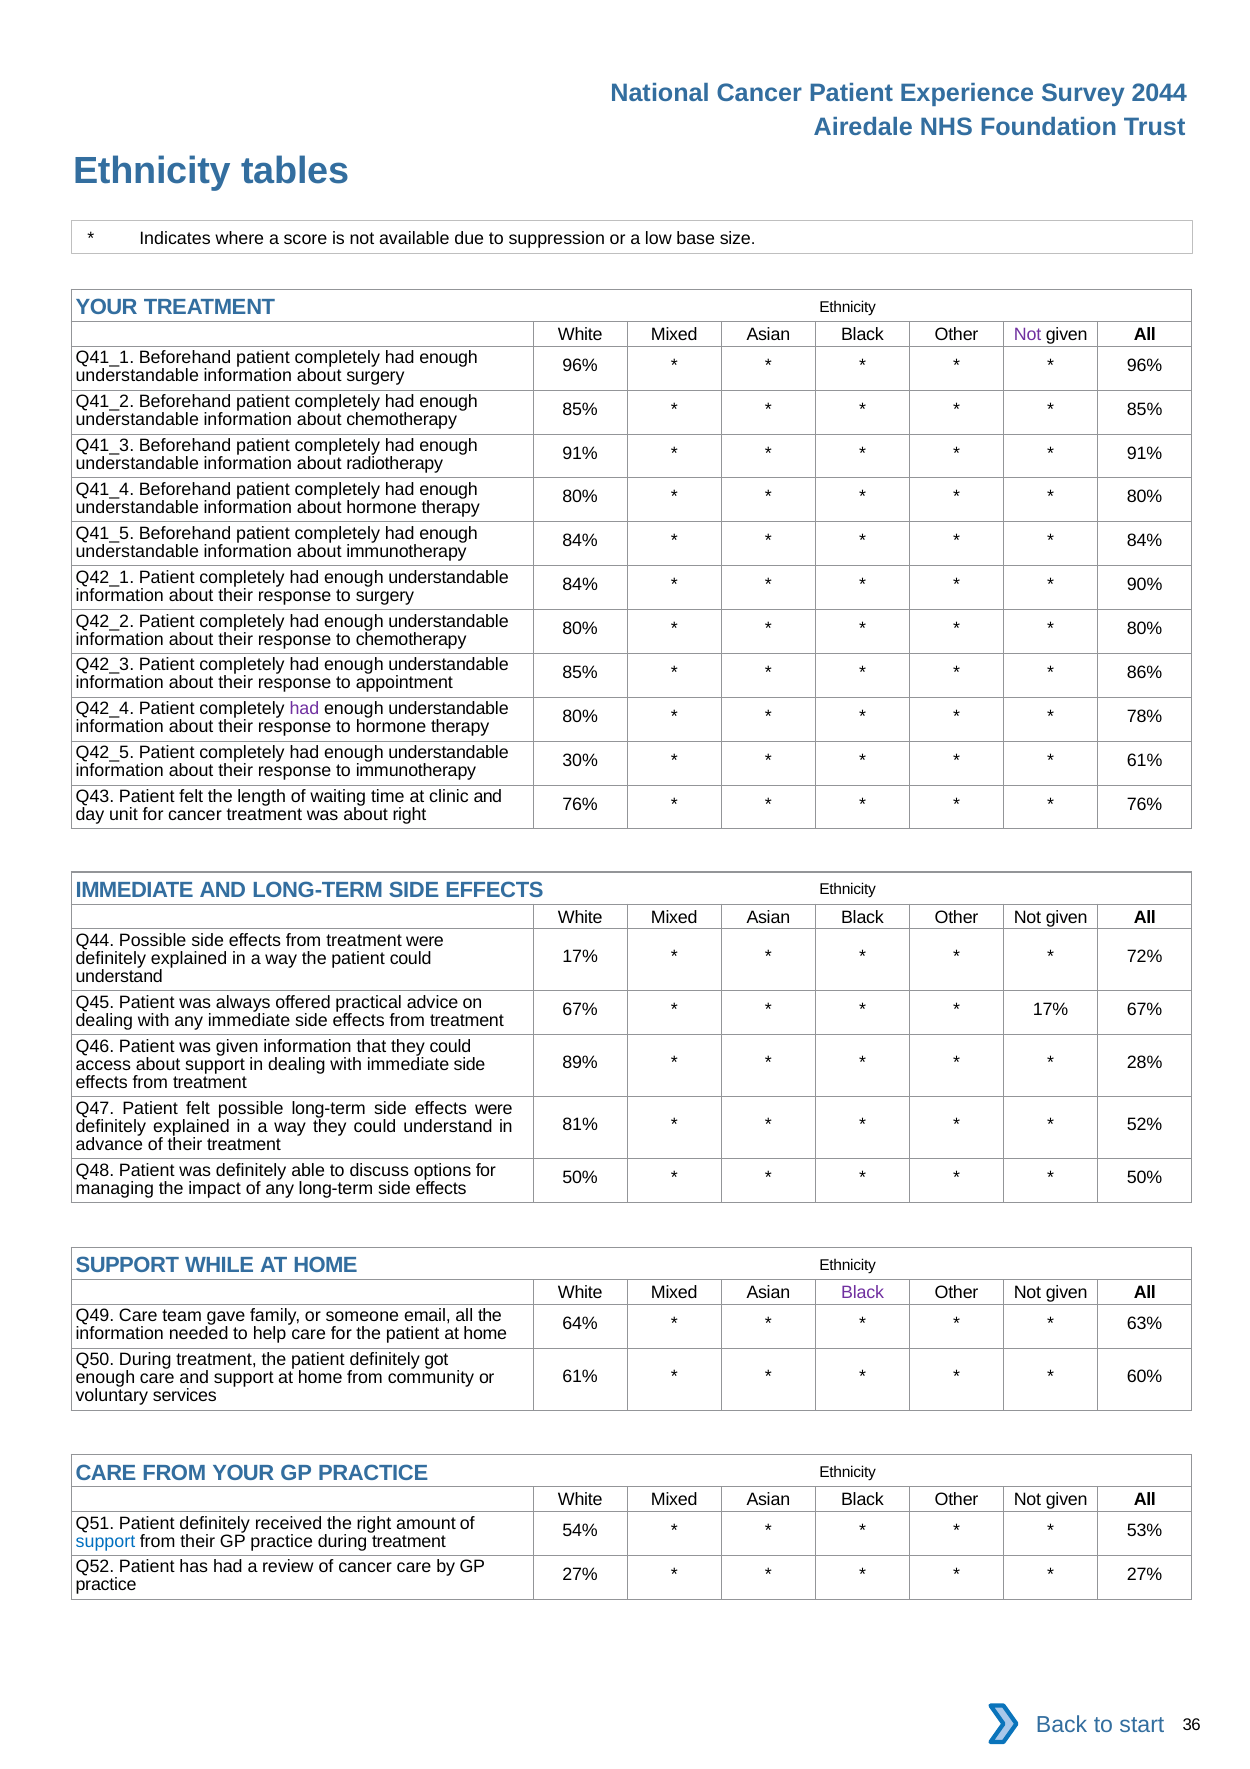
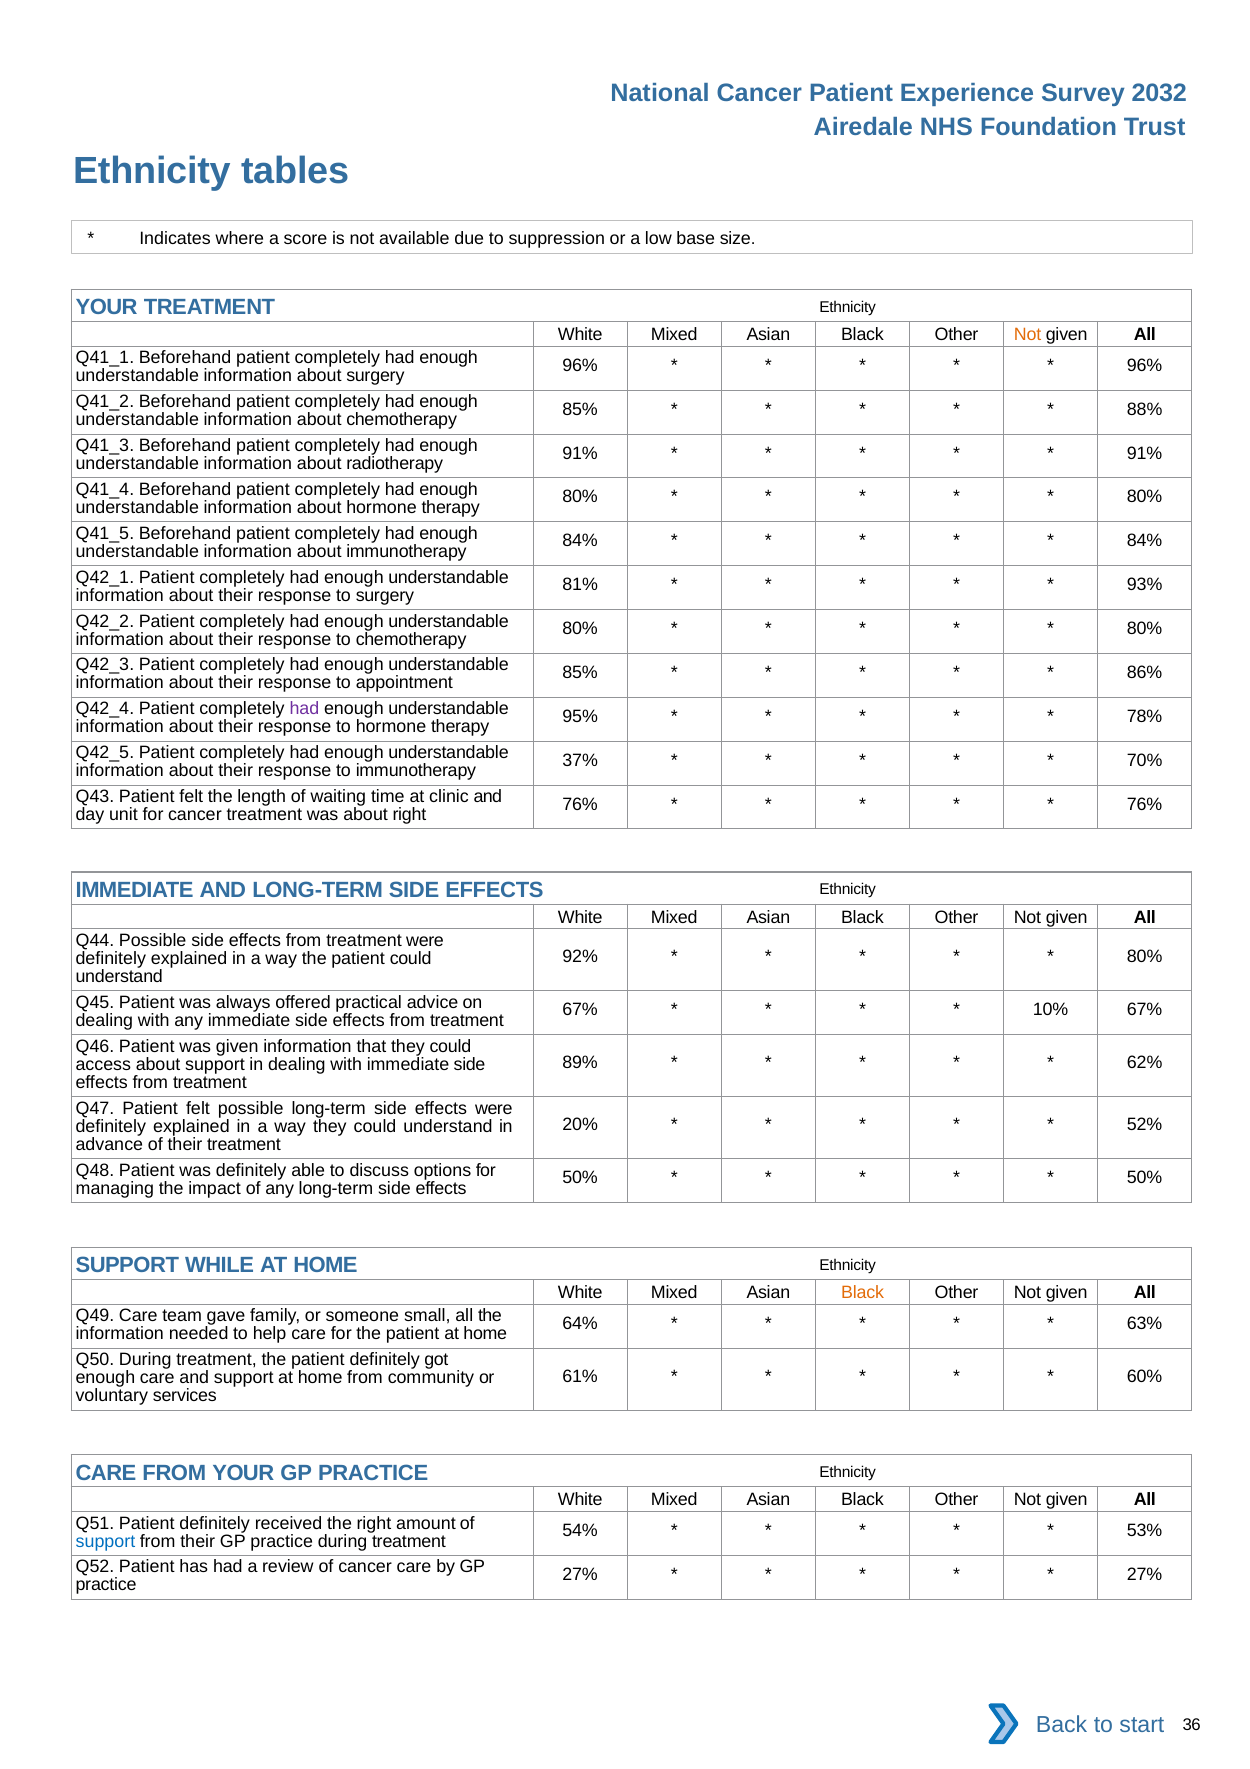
2044: 2044 -> 2032
Not at (1027, 335) colour: purple -> orange
85% at (1145, 409): 85% -> 88%
84% at (580, 585): 84% -> 81%
90%: 90% -> 93%
80% at (580, 716): 80% -> 95%
30%: 30% -> 37%
61% at (1145, 760): 61% -> 70%
17% at (580, 957): 17% -> 92%
72% at (1145, 957): 72% -> 80%
17% at (1051, 1010): 17% -> 10%
28%: 28% -> 62%
81%: 81% -> 20%
Black at (863, 1293) colour: purple -> orange
email: email -> small
